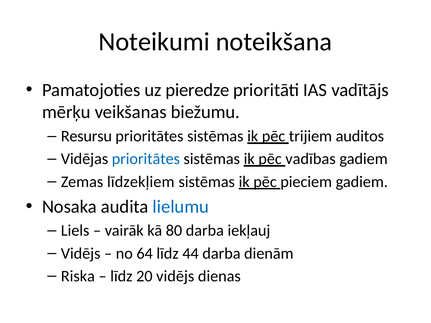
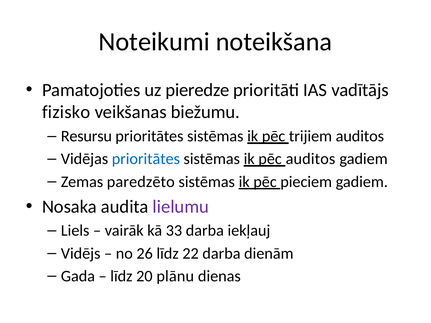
mērķu: mērķu -> fizisko
pēc vadības: vadības -> auditos
līdzekļiem: līdzekļiem -> paredzēto
lielumu colour: blue -> purple
80: 80 -> 33
64: 64 -> 26
44: 44 -> 22
Riska: Riska -> Gada
20 vidējs: vidējs -> plānu
